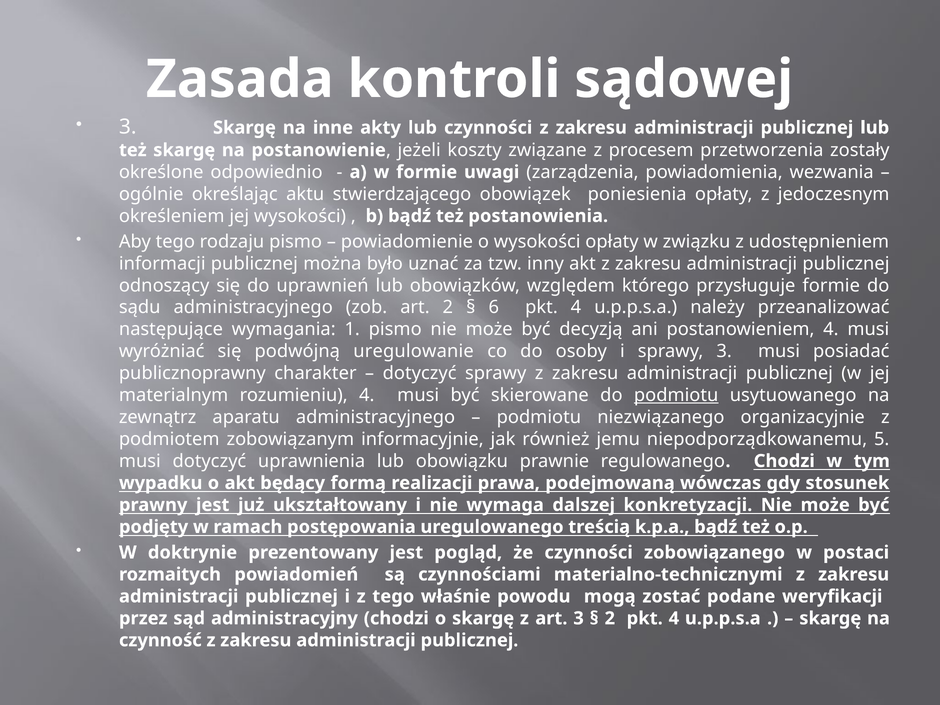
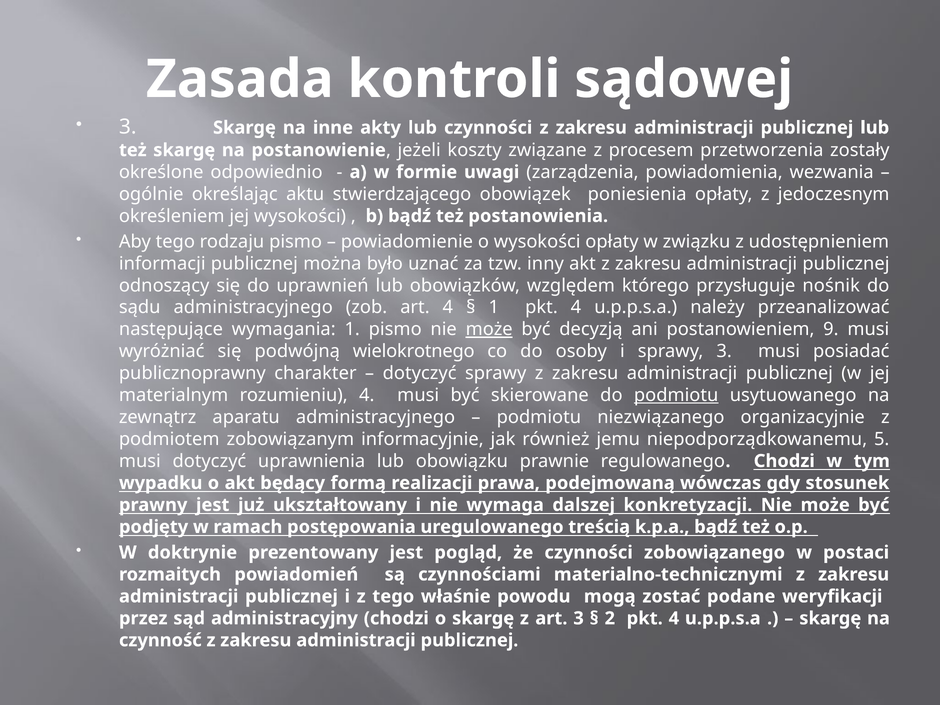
przysługuje formie: formie -> nośnik
art 2: 2 -> 4
6 at (494, 307): 6 -> 1
może at (489, 329) underline: none -> present
postanowieniem 4: 4 -> 9
uregulowanie: uregulowanie -> wielokrotnego
